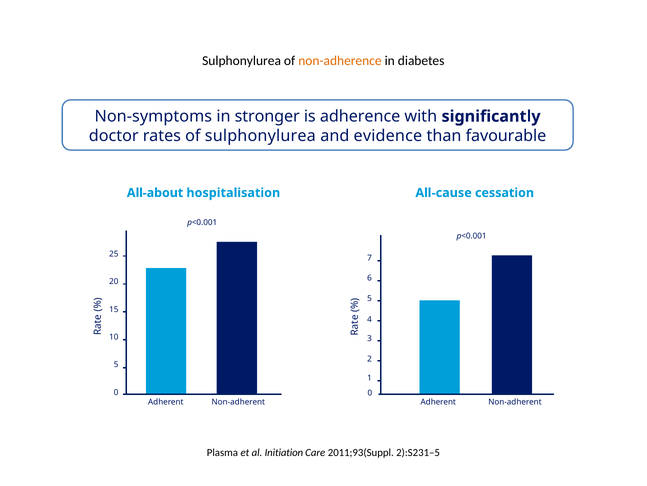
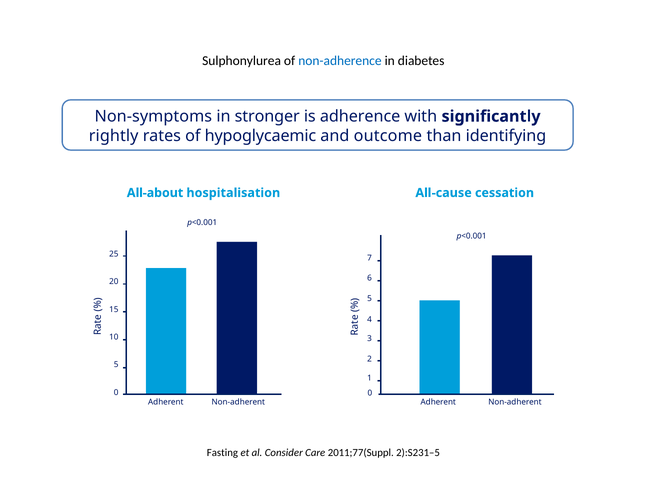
non-adherence colour: orange -> blue
doctor: doctor -> rightly
of sulphonylurea: sulphonylurea -> hypoglycaemic
evidence: evidence -> outcome
favourable: favourable -> identifying
Plasma: Plasma -> Fasting
Initiation: Initiation -> Consider
2011;93(Suppl: 2011;93(Suppl -> 2011;77(Suppl
